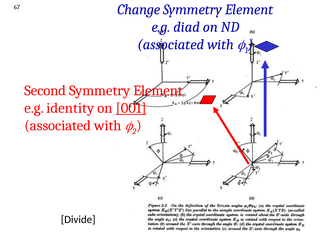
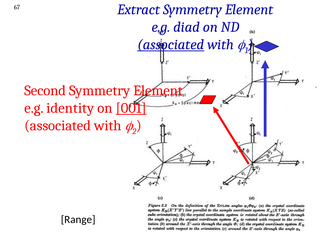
Change: Change -> Extract
associated at (171, 45) underline: none -> present
Divide: Divide -> Range
